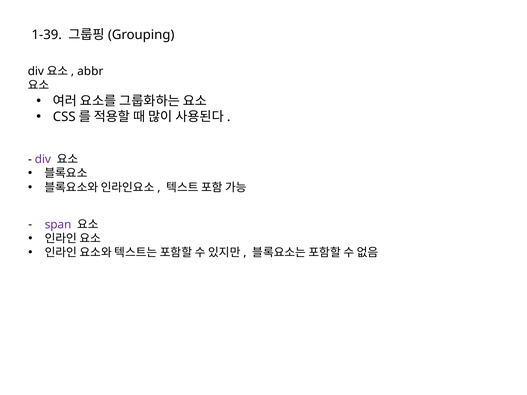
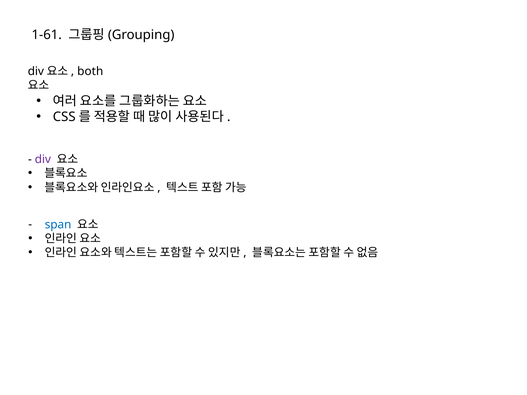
1-39: 1-39 -> 1-61
abbr: abbr -> both
span colour: purple -> blue
